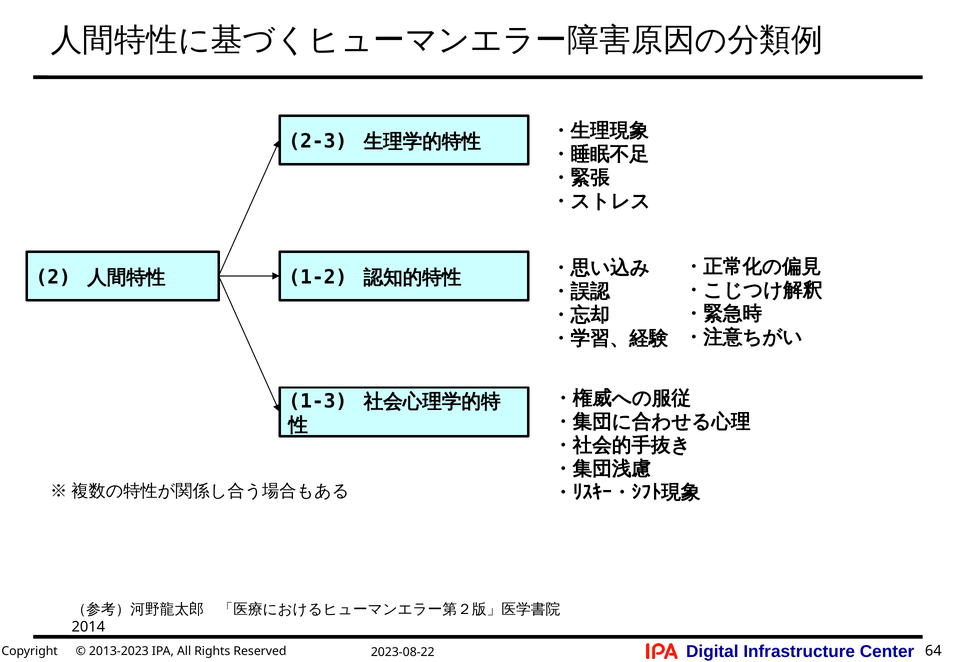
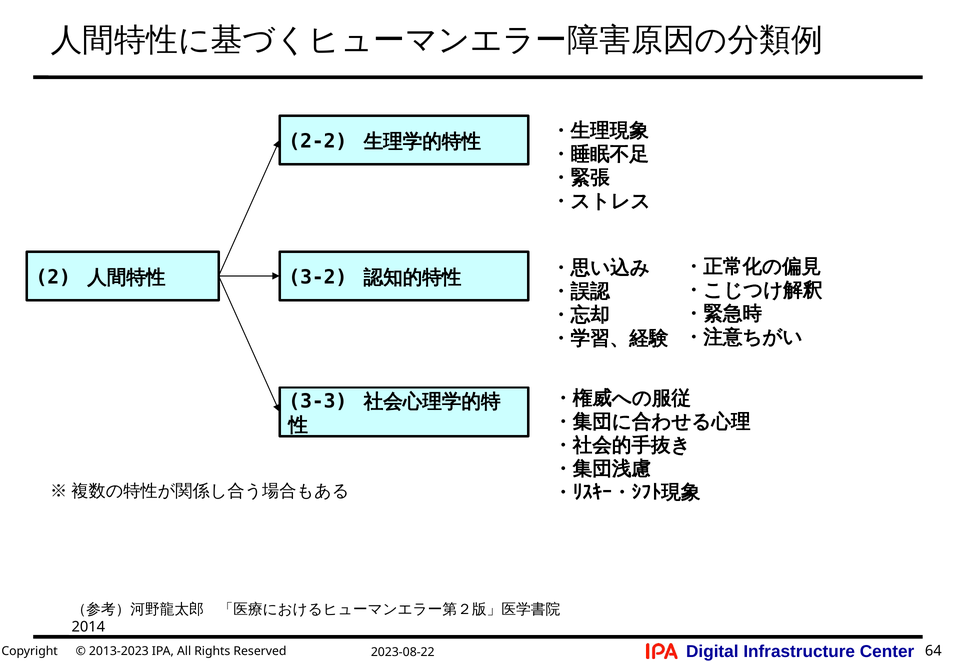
2-3: 2-3 -> 2-2
1-2: 1-2 -> 3-2
1-3: 1-3 -> 3-3
